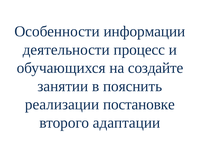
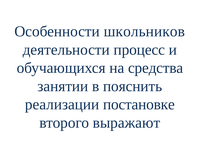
информации: информации -> школьников
создайте: создайте -> средства
адаптации: адаптации -> выражают
